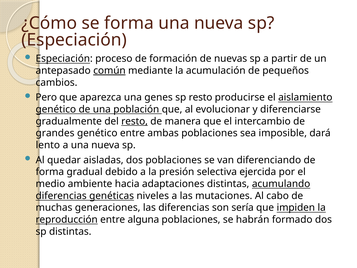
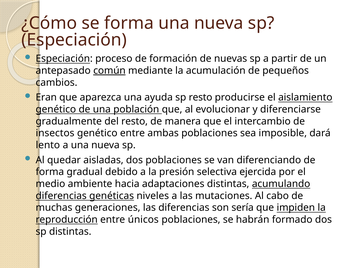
Pero: Pero -> Eran
genes: genes -> ayuda
resto at (135, 121) underline: present -> none
grandes: grandes -> insectos
alguna: alguna -> únicos
